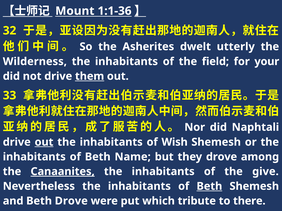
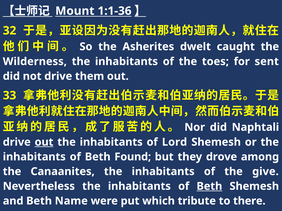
utterly: utterly -> caught
field: field -> toes
your: your -> sent
them underline: present -> none
Wish: Wish -> Lord
Name: Name -> Found
Canaanites underline: present -> none
Beth Drove: Drove -> Name
